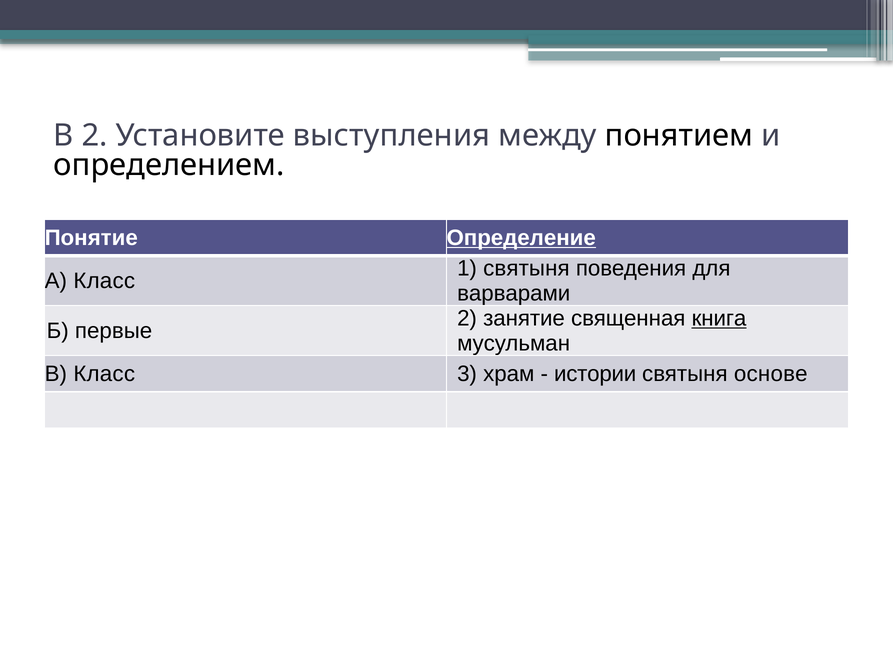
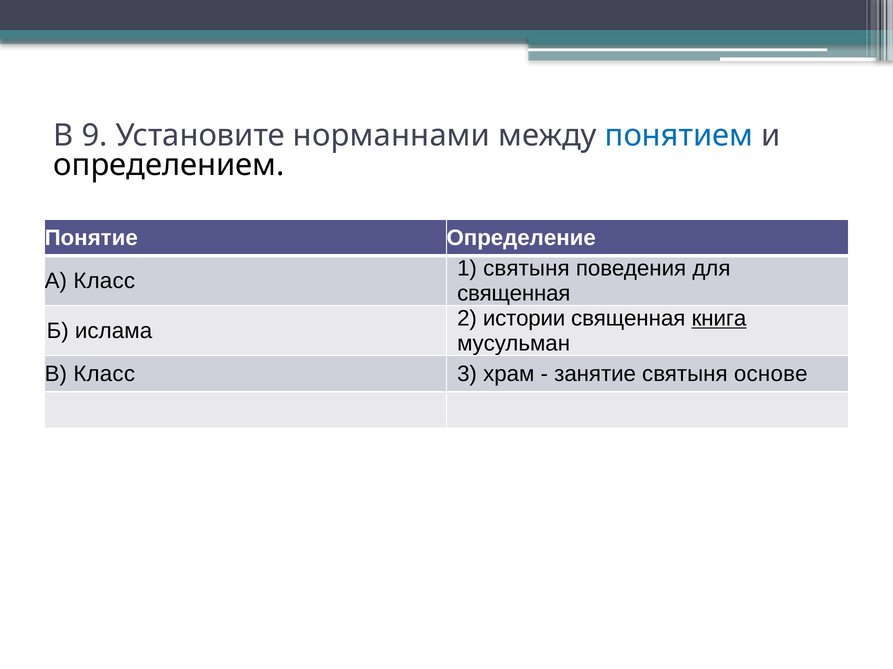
В 2: 2 -> 9
выступления: выступления -> норманнами
понятием colour: black -> blue
Определение underline: present -> none
варварами at (514, 294): варварами -> священная
занятие: занятие -> истории
первые: первые -> ислама
истории: истории -> занятие
